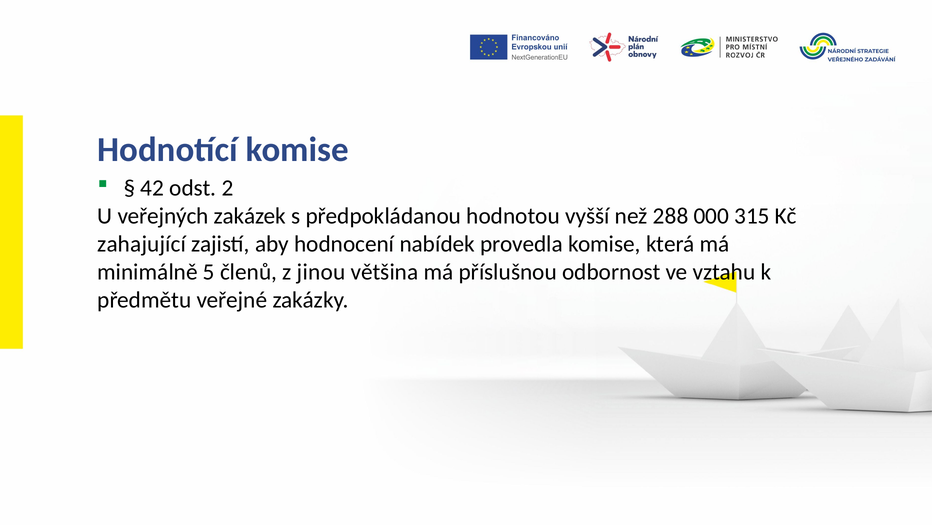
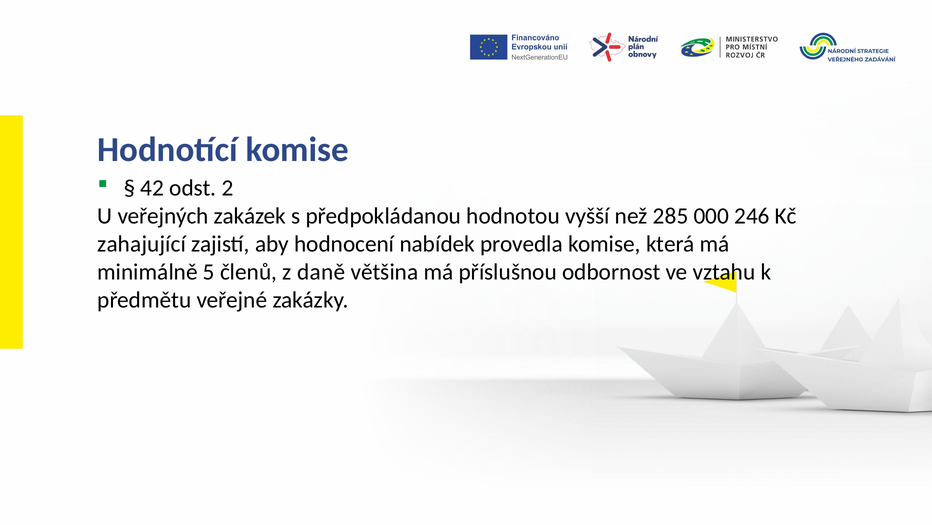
288: 288 -> 285
315: 315 -> 246
jinou: jinou -> daně
